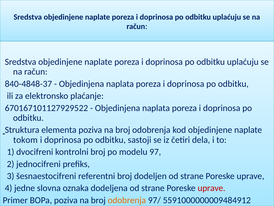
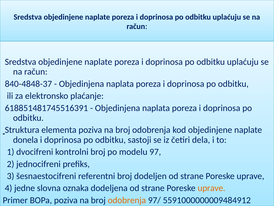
670167101127929522: 670167101127929522 -> 618851481745516391
tokom: tokom -> donela
uprave at (211, 188) colour: red -> orange
